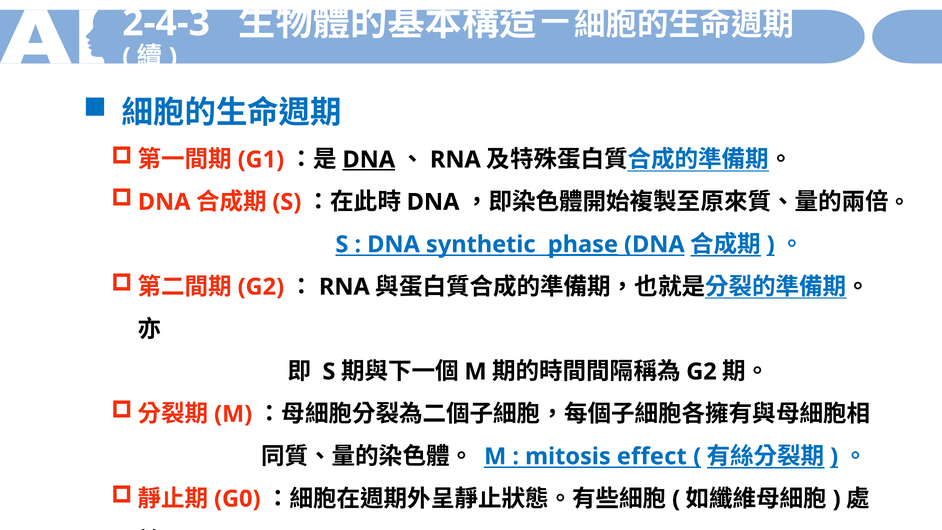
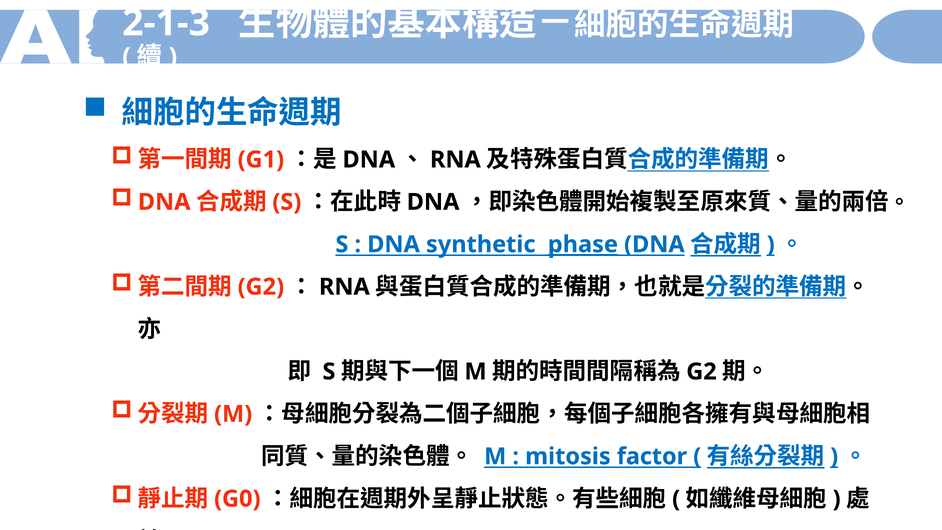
2-4-3: 2-4-3 -> 2-1-3
DNA at (369, 160) underline: present -> none
effect: effect -> factor
